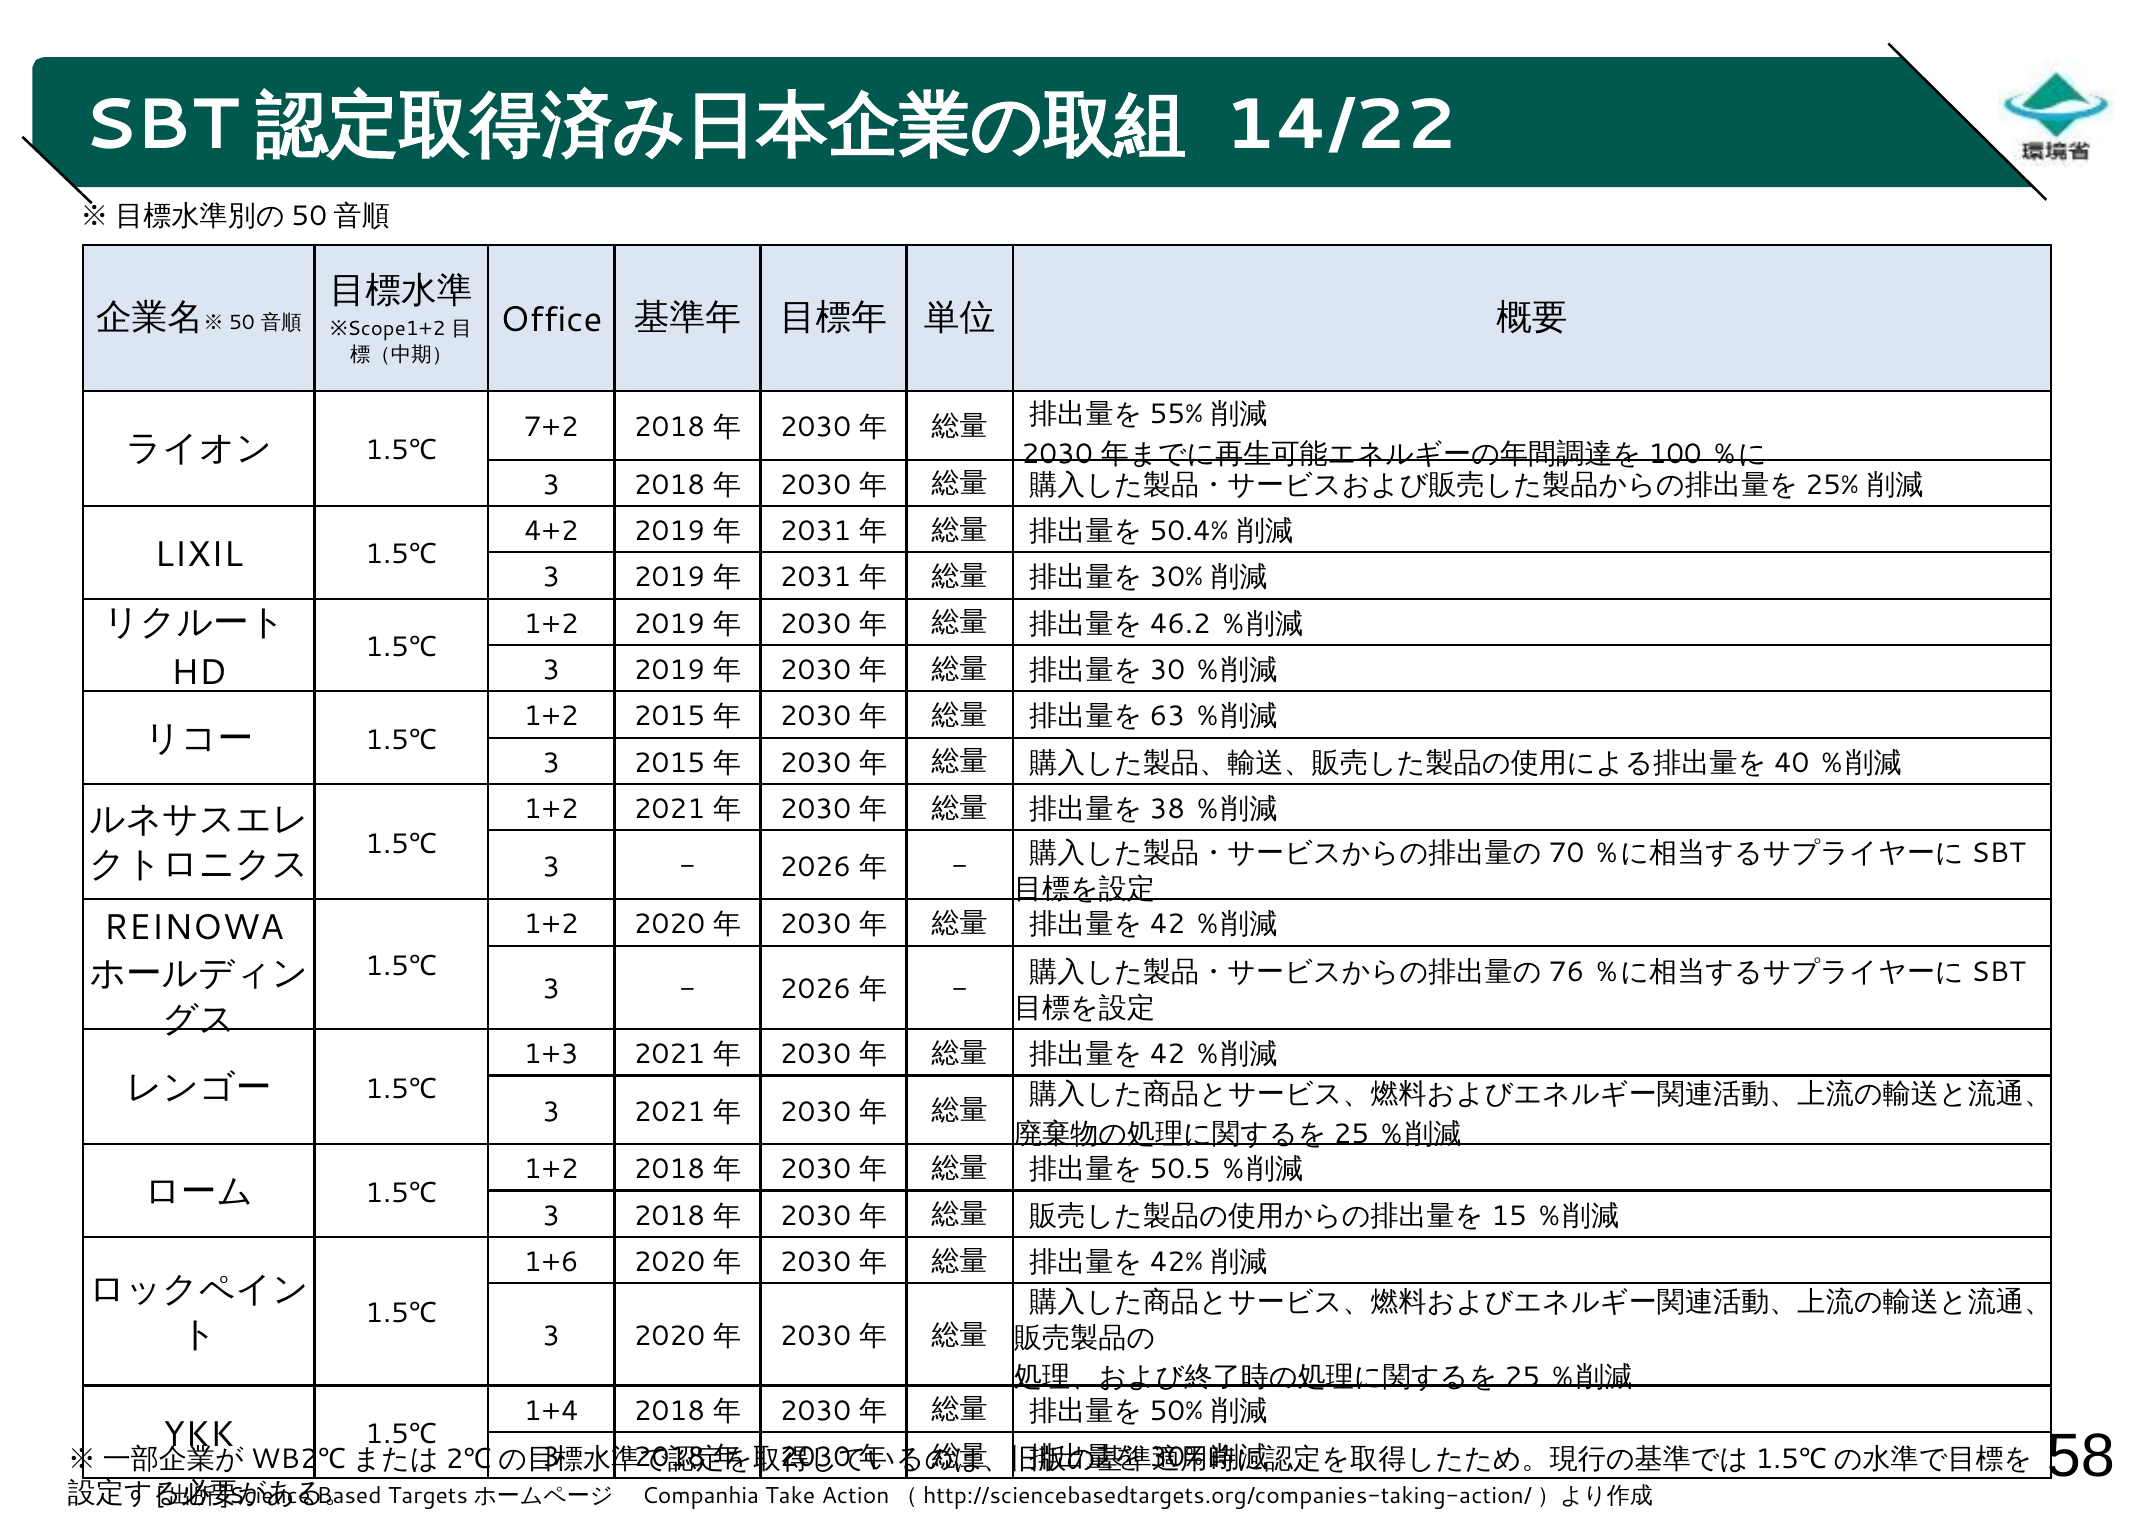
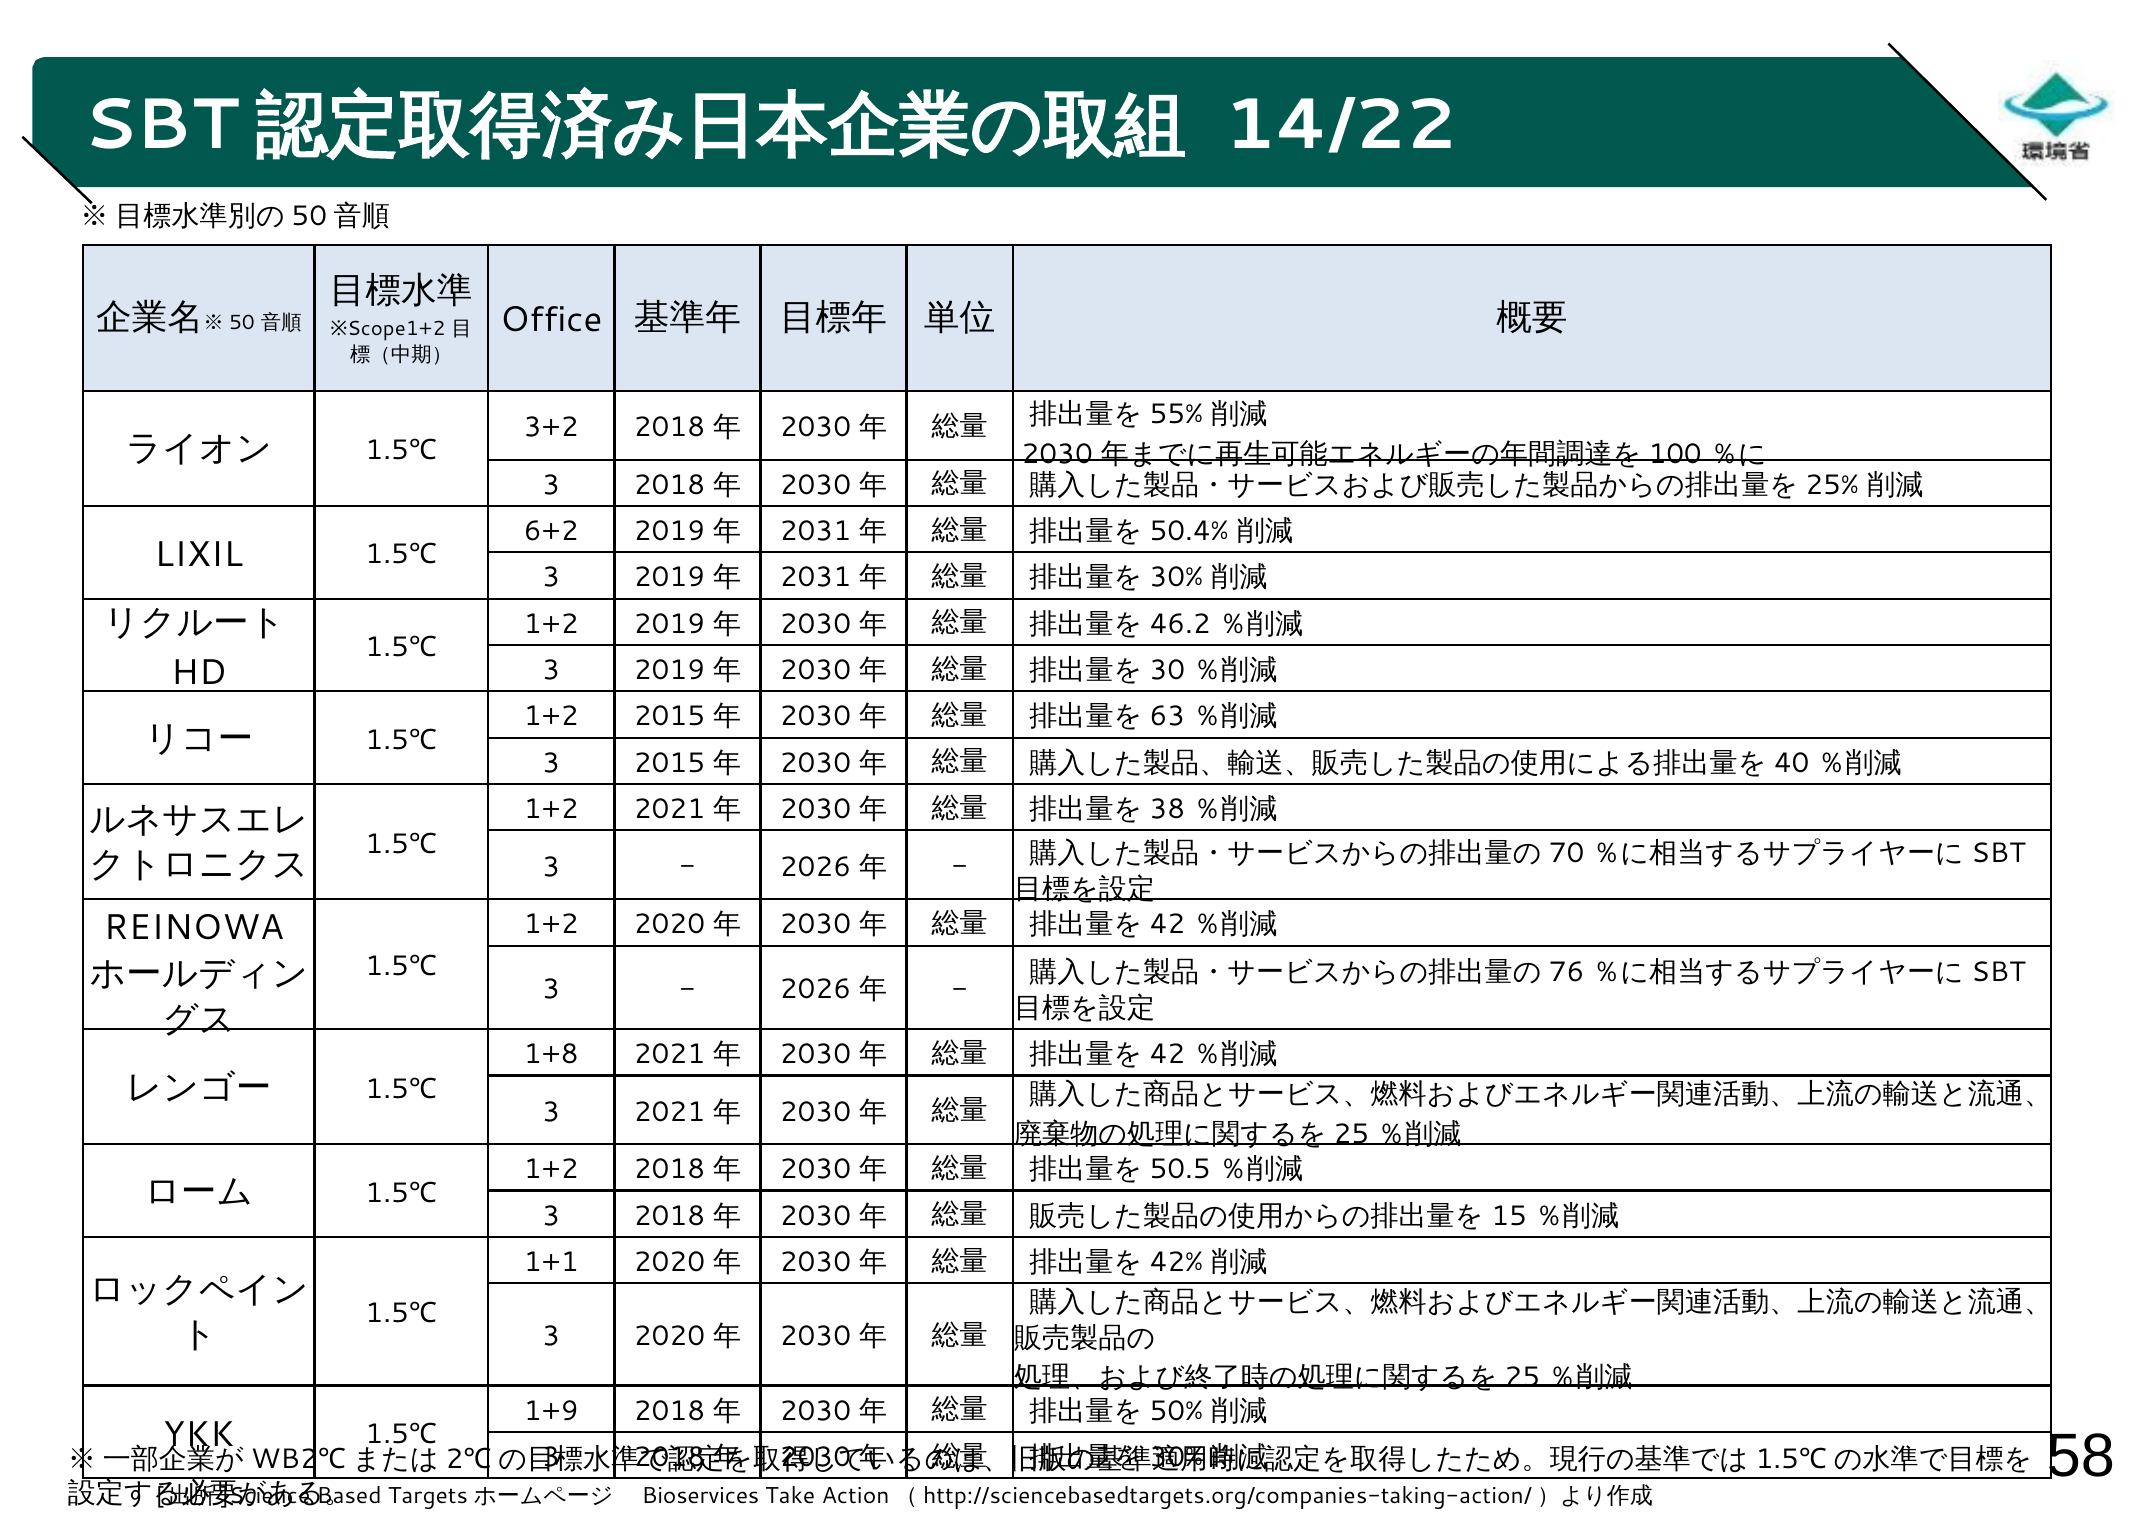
7+2: 7+2 -> 3+2
4+2: 4+2 -> 6+2
1+3: 1+3 -> 1+8
1+6: 1+6 -> 1+1
1+4: 1+4 -> 1+9
Companhia: Companhia -> Bioservices
